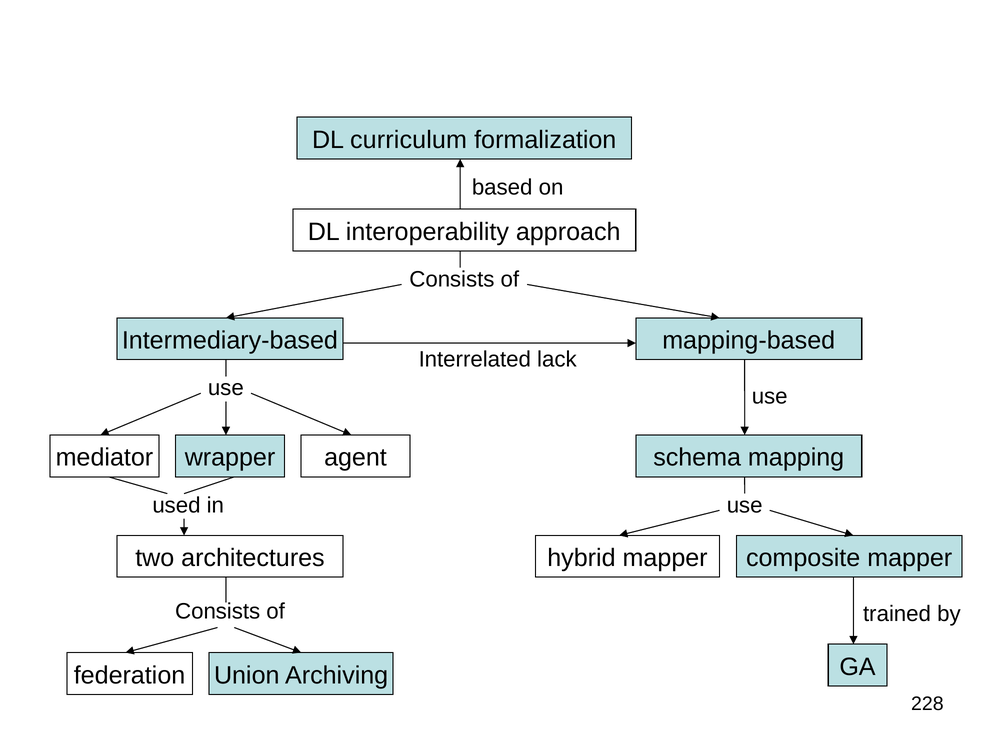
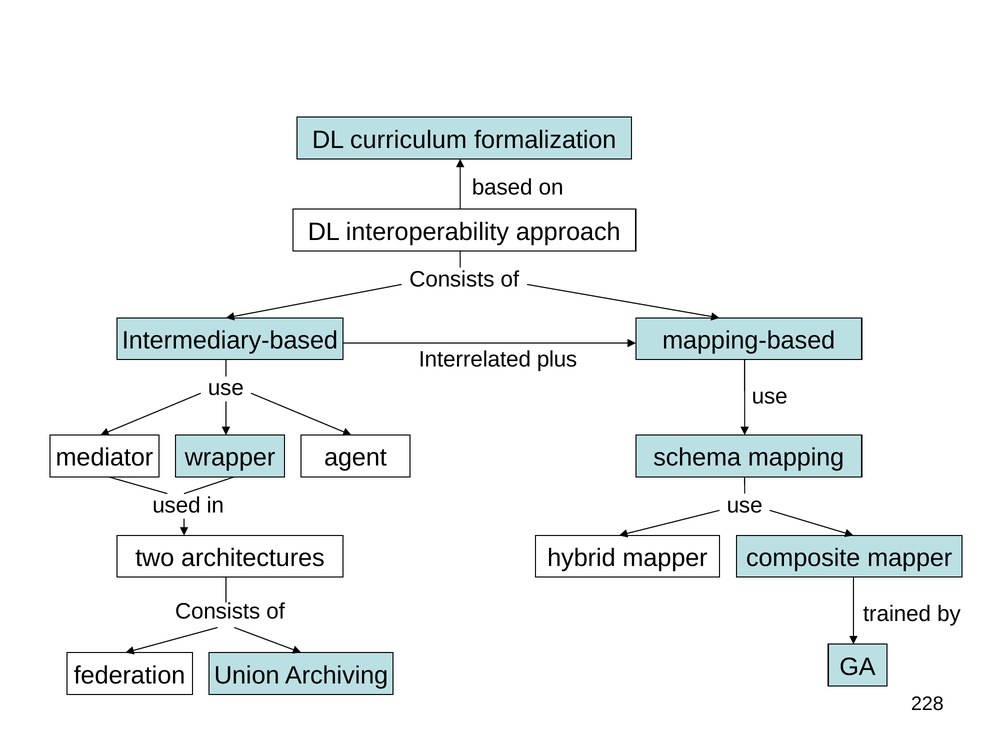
lack: lack -> plus
